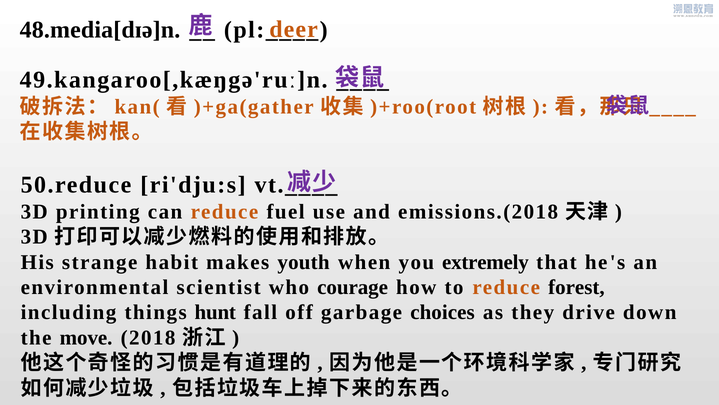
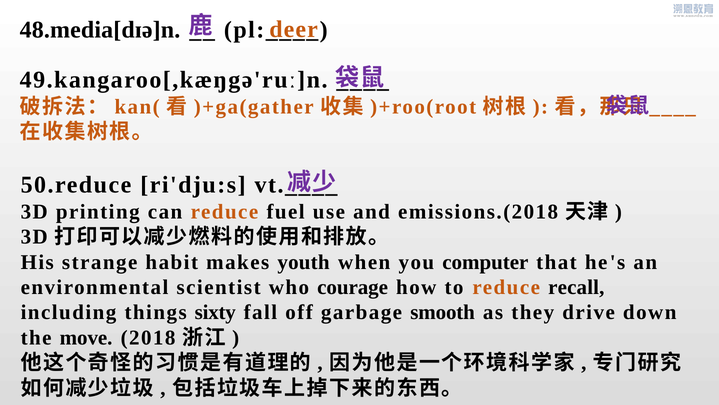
extremely: extremely -> computer
forest: forest -> recall
hunt: hunt -> sixty
choices: choices -> smooth
